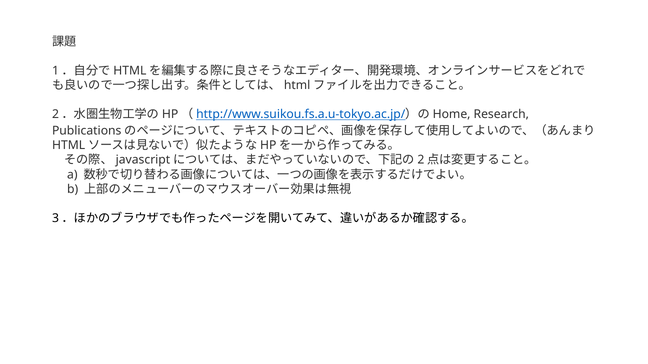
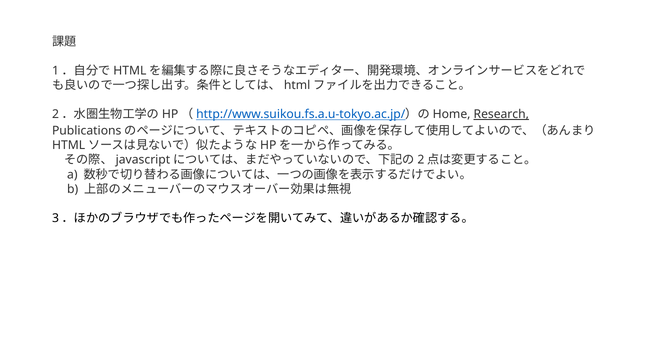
Research underline: none -> present
